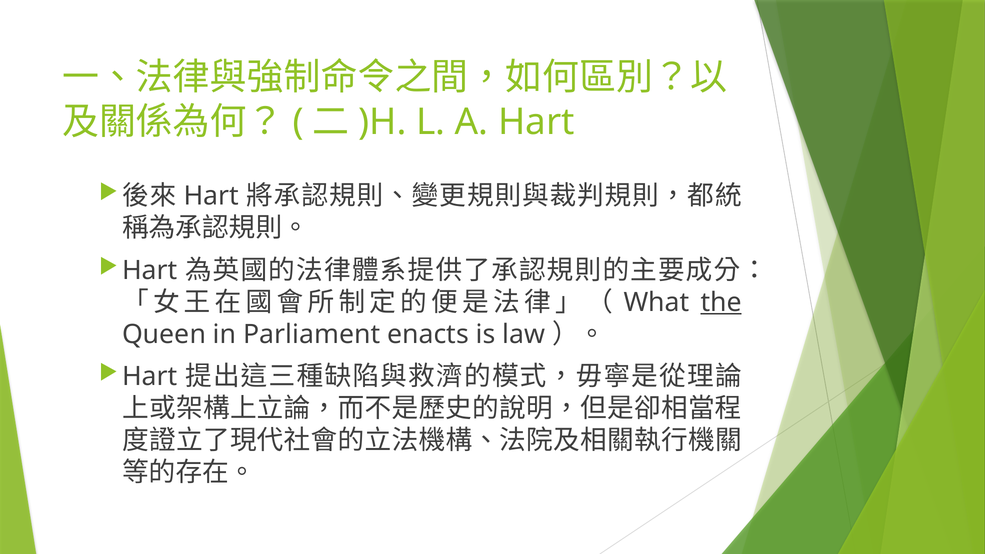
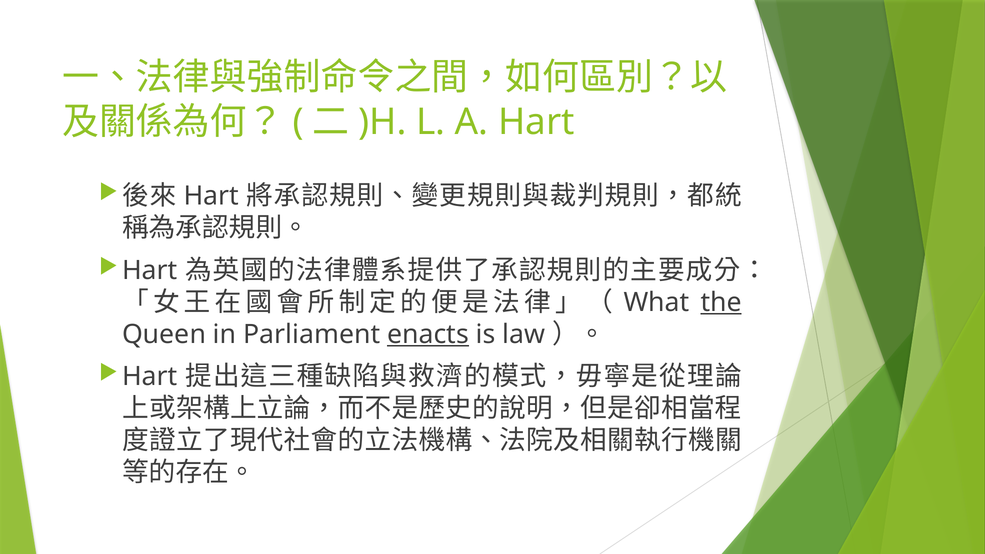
enacts underline: none -> present
